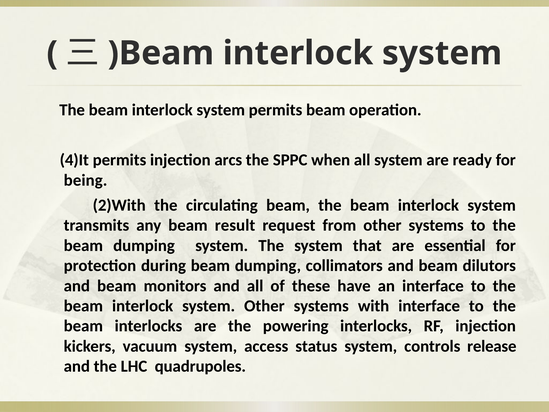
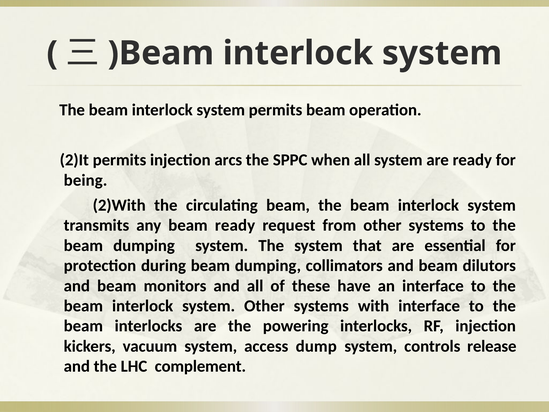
4)It: 4)It -> 2)It
beam result: result -> ready
status: status -> dump
quadrupoles: quadrupoles -> complement
